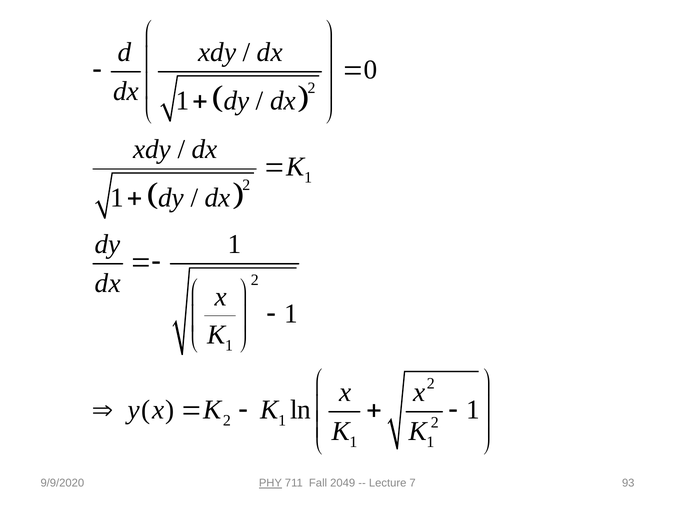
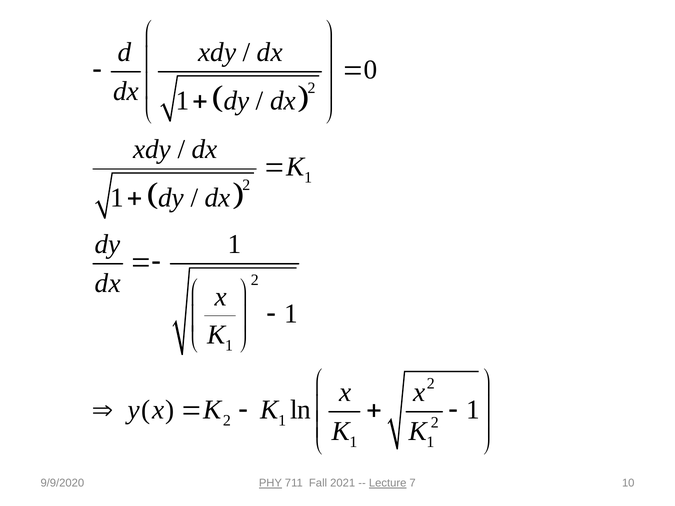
2049: 2049 -> 2021
Lecture underline: none -> present
93: 93 -> 10
